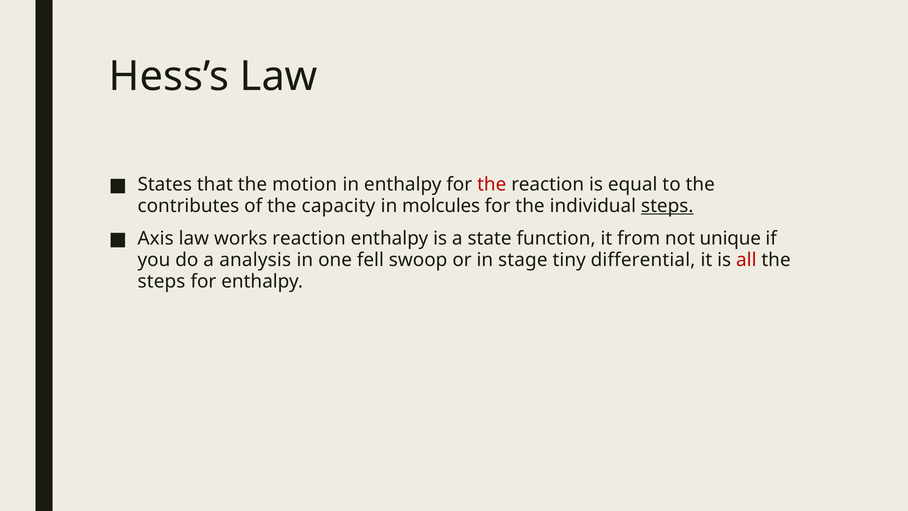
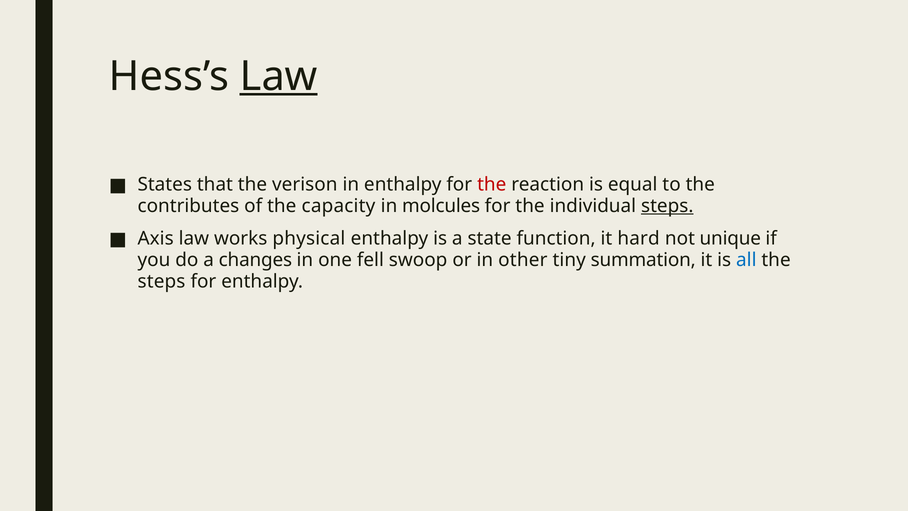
Law at (279, 76) underline: none -> present
motion: motion -> verison
works reaction: reaction -> physical
from: from -> hard
analysis: analysis -> changes
stage: stage -> other
differential: differential -> summation
all colour: red -> blue
